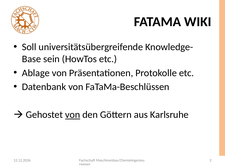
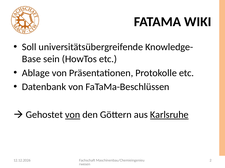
Karlsruhe underline: none -> present
